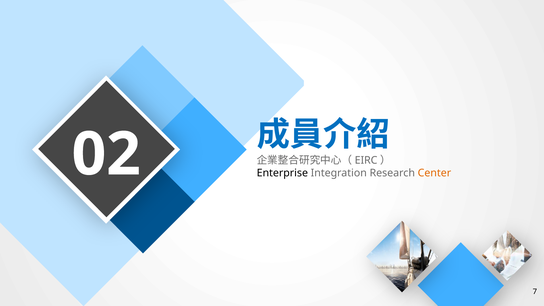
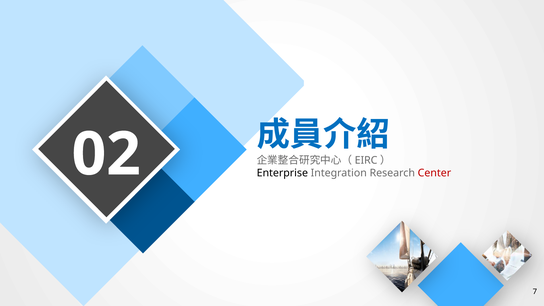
Center colour: orange -> red
